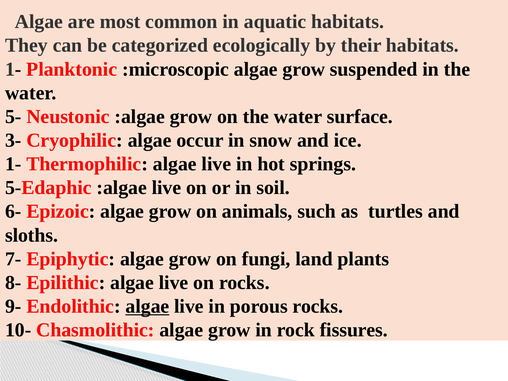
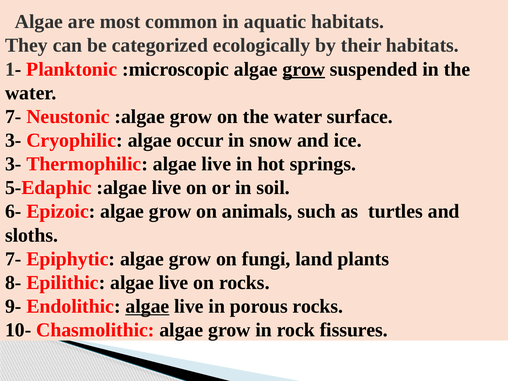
grow at (304, 69) underline: none -> present
5- at (13, 117): 5- -> 7-
1- at (13, 164): 1- -> 3-
